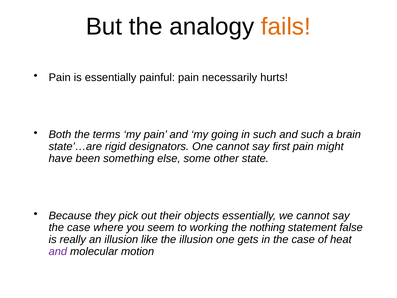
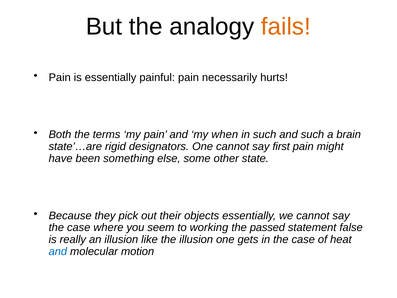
going: going -> when
nothing: nothing -> passed
and at (58, 251) colour: purple -> blue
